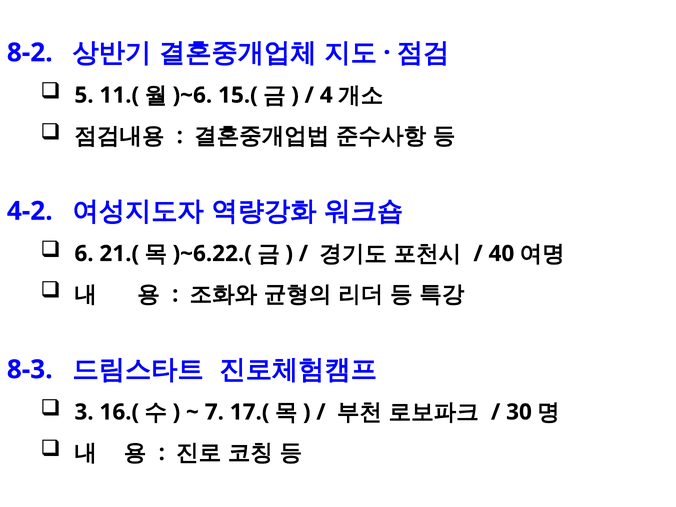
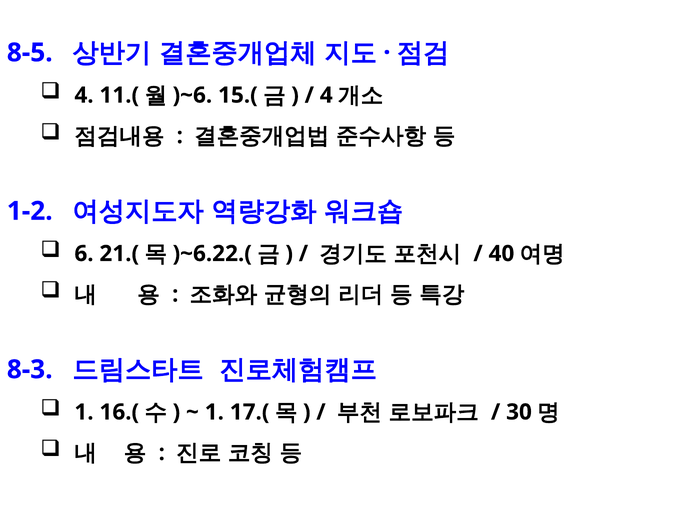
8-2: 8-2 -> 8-5
5 at (84, 95): 5 -> 4
4-2: 4-2 -> 1-2
3 at (84, 412): 3 -> 1
7 at (214, 412): 7 -> 1
